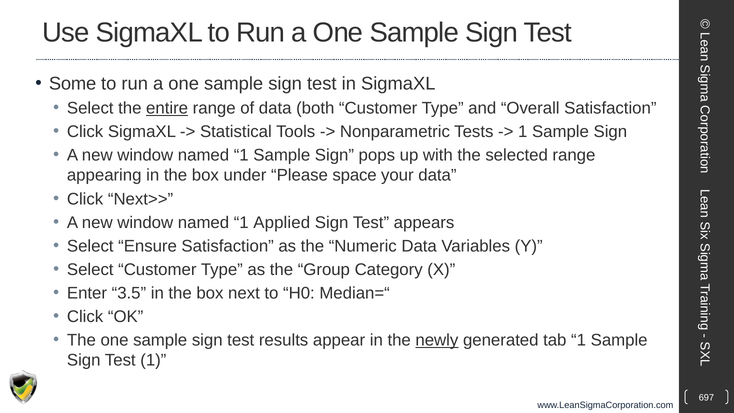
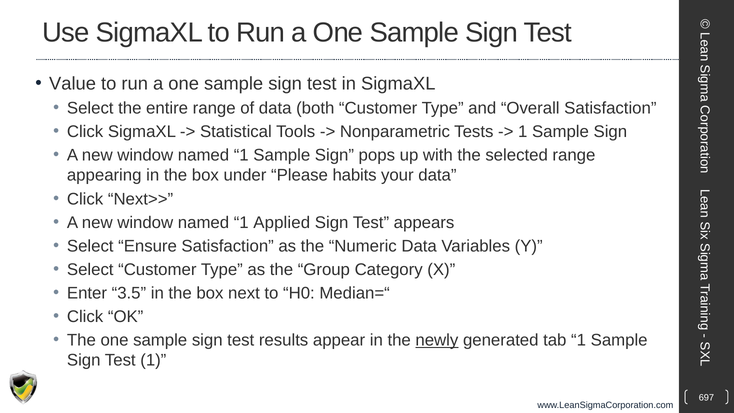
Some: Some -> Value
entire underline: present -> none
space: space -> habits
